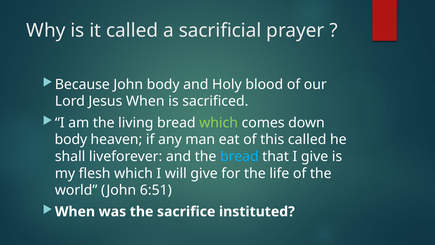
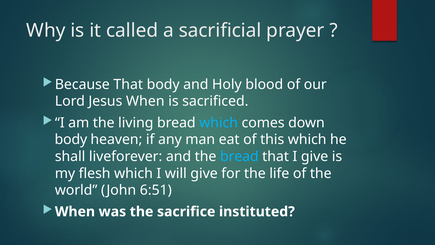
Because John: John -> That
which at (219, 123) colour: light green -> light blue
this called: called -> which
